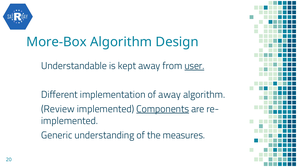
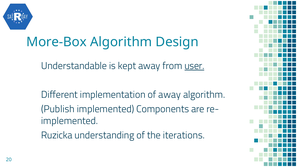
Review: Review -> Publish
Components underline: present -> none
Generic: Generic -> Ruzicka
measures: measures -> iterations
